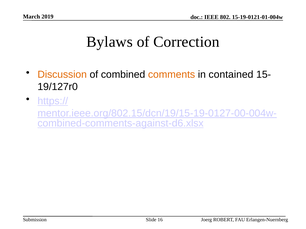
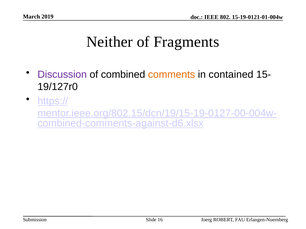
Bylaws: Bylaws -> Neither
Correction: Correction -> Fragments
Discussion colour: orange -> purple
